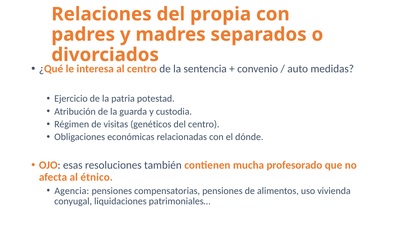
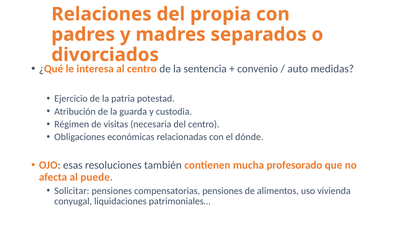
genéticos: genéticos -> necesaria
étnico: étnico -> puede
Agencia: Agencia -> Solicitar
